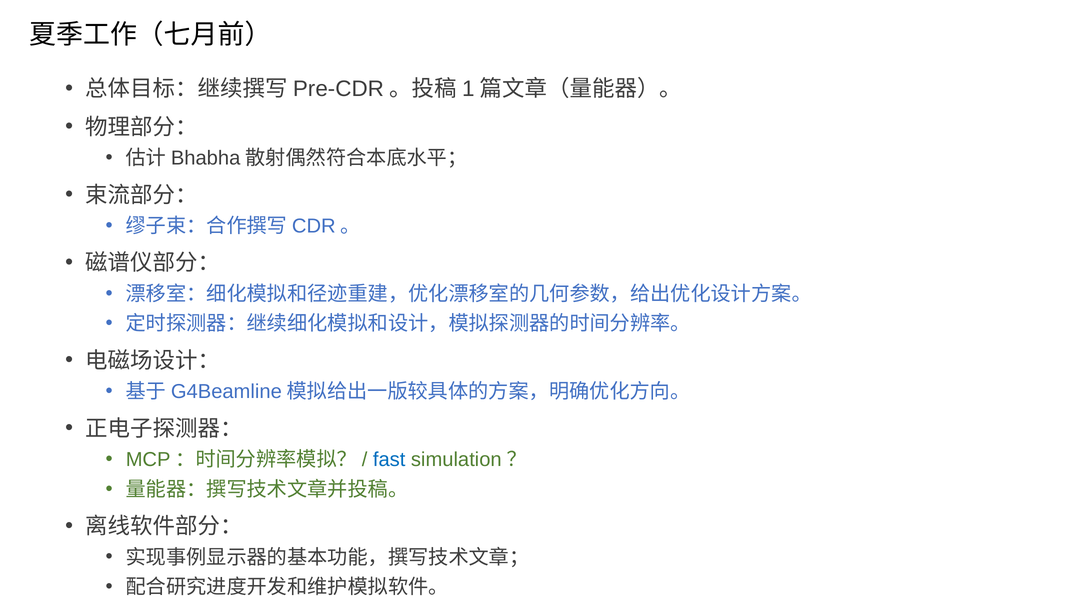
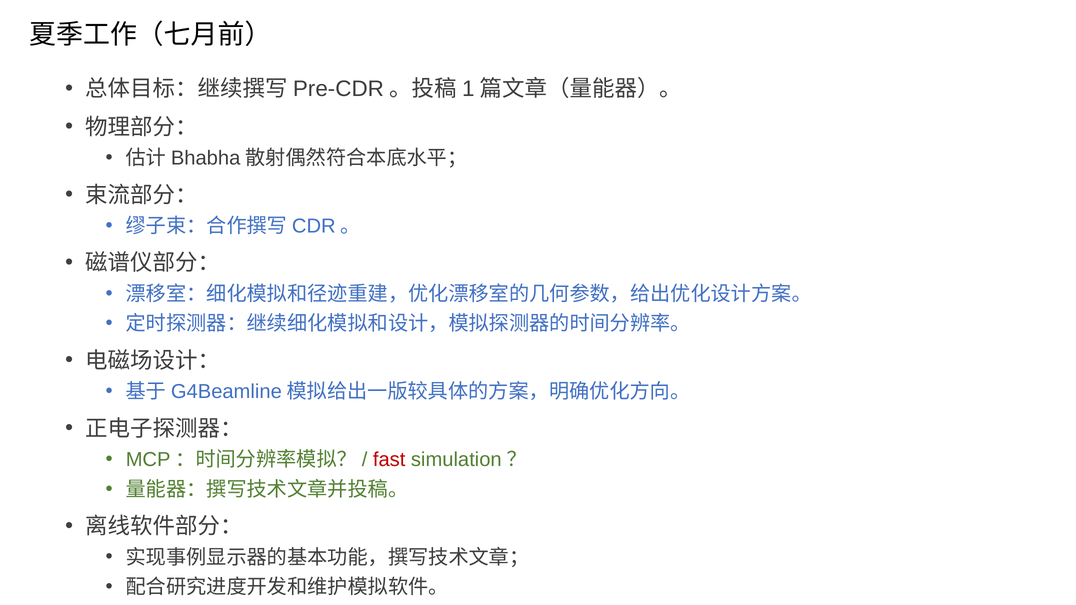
fast colour: blue -> red
